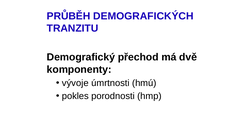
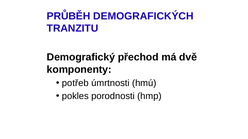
vývoje: vývoje -> potřeb
